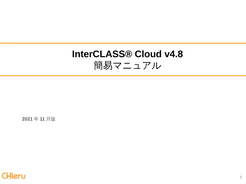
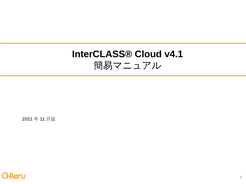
v4.8: v4.8 -> v4.1
